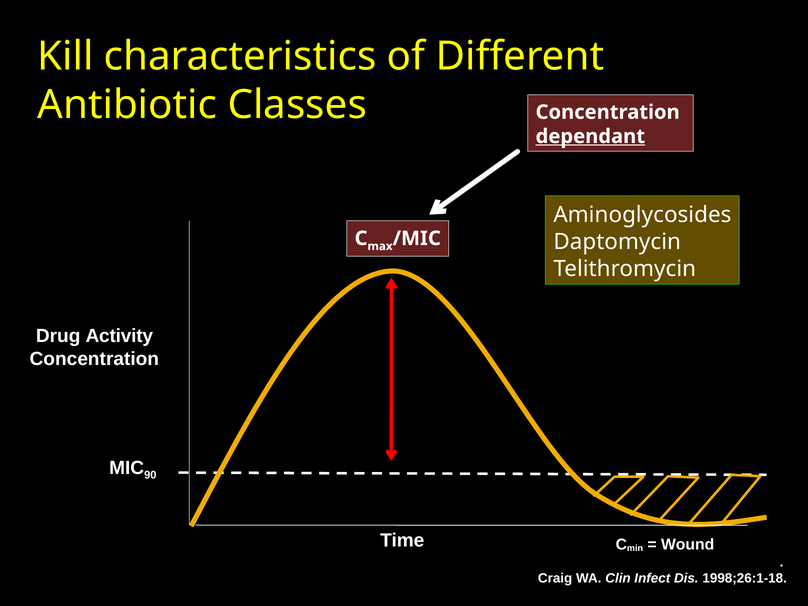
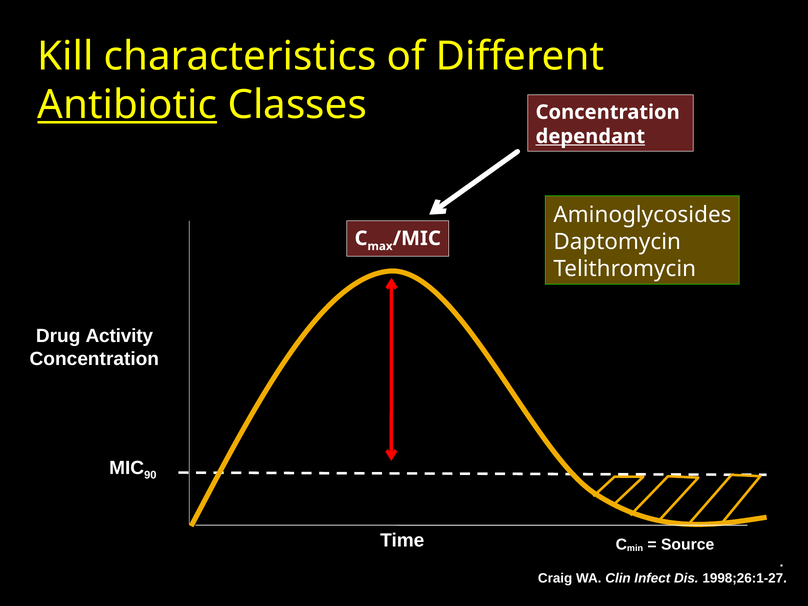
Antibiotic underline: none -> present
Wound: Wound -> Source
1998;26:1-18: 1998;26:1-18 -> 1998;26:1-27
